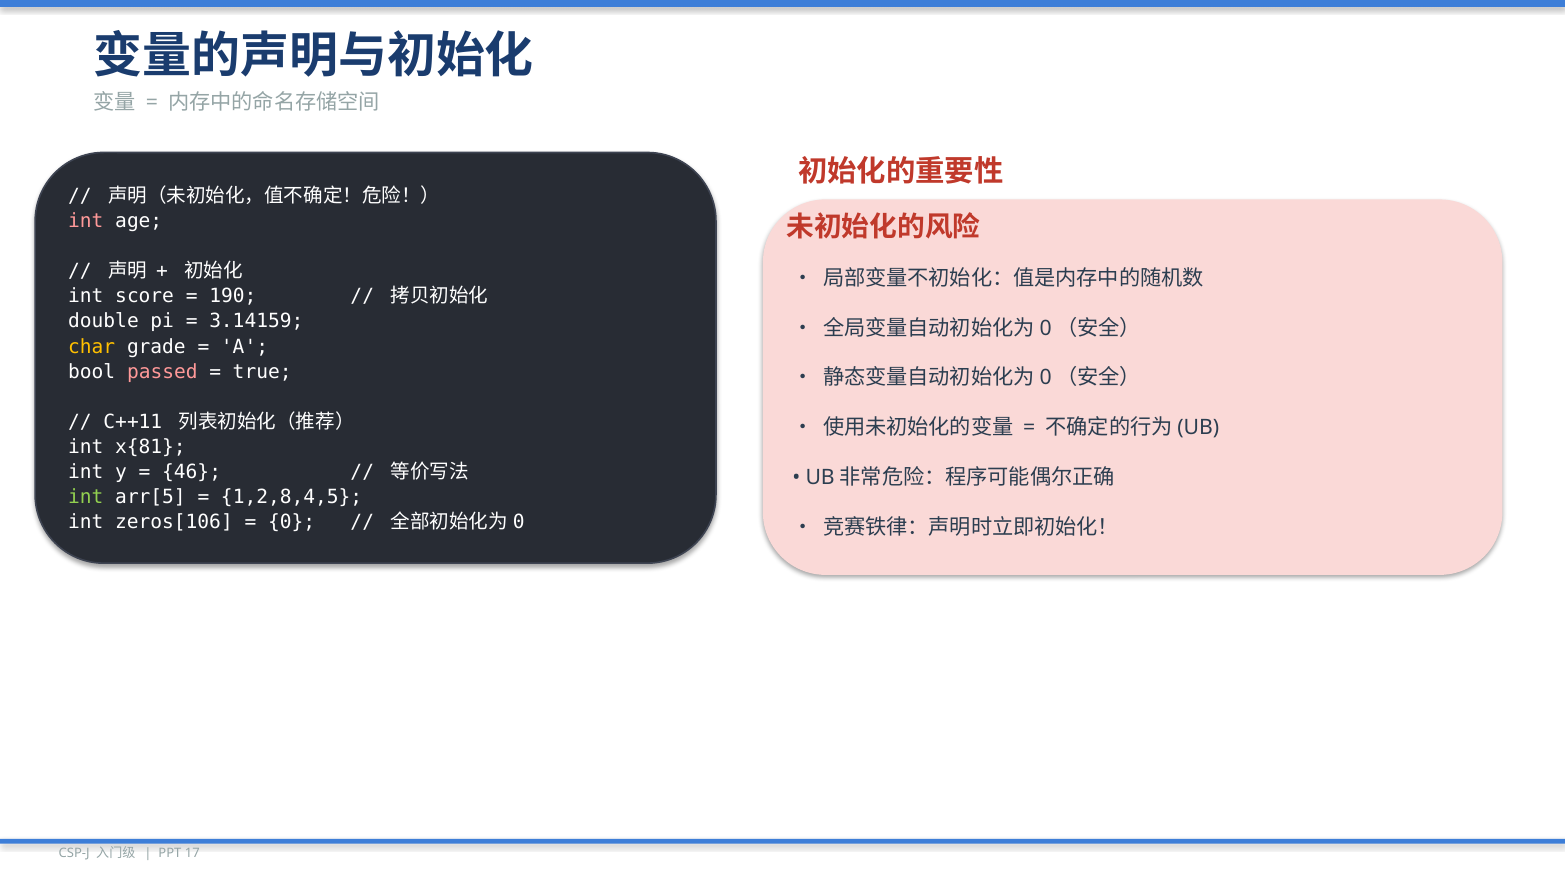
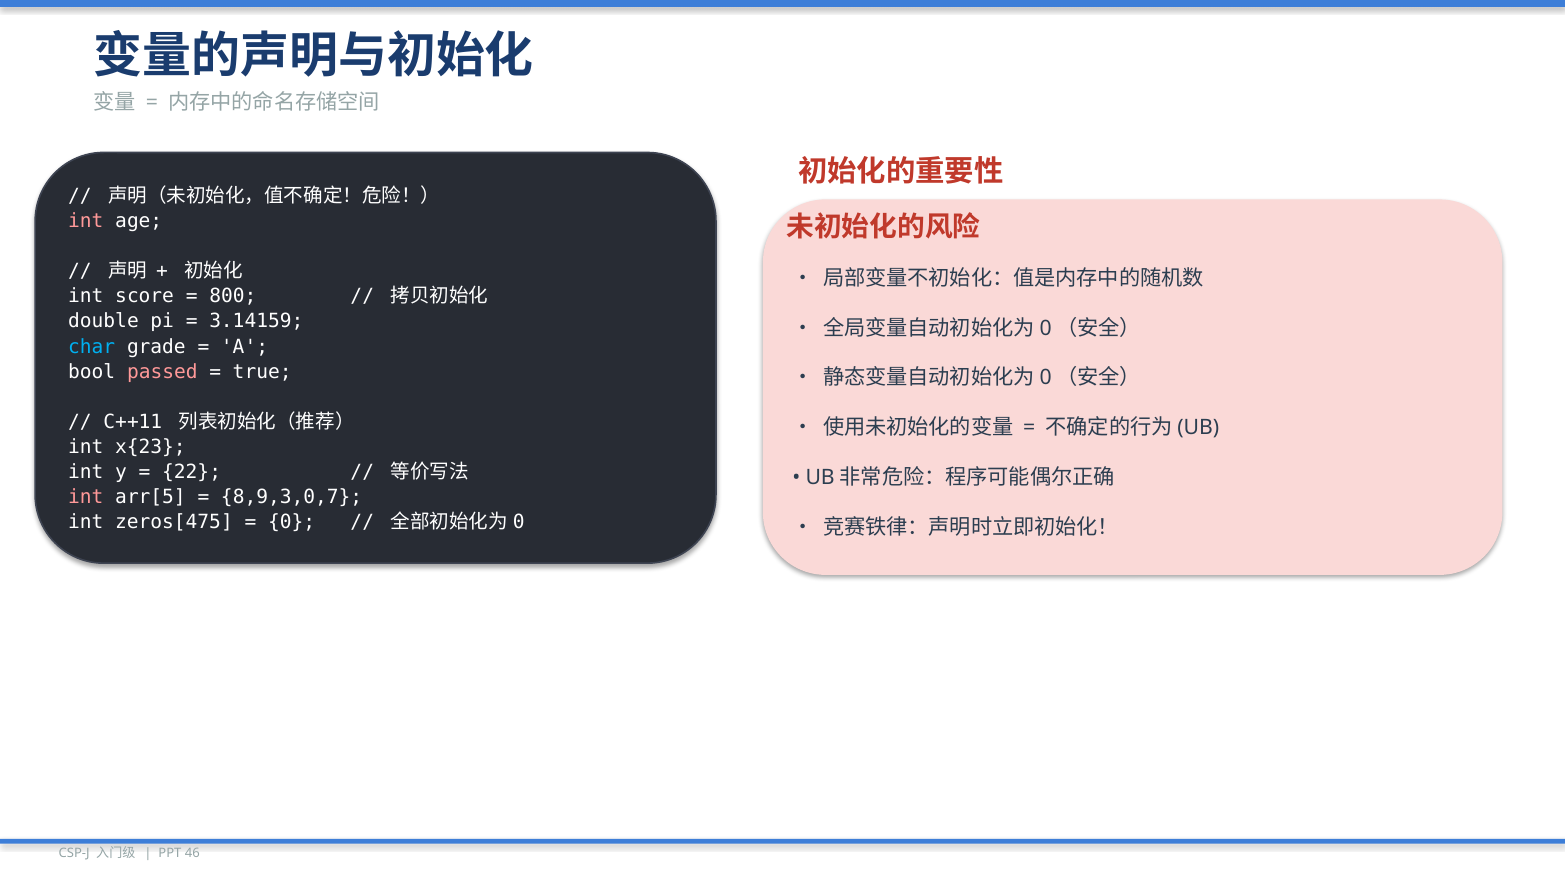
190: 190 -> 800
char colour: yellow -> light blue
x{81: x{81 -> x{23
46: 46 -> 22
int at (86, 497) colour: light green -> pink
1,2,8,4,5: 1,2,8,4,5 -> 8,9,3,0,7
zeros[106: zeros[106 -> zeros[475
17: 17 -> 46
